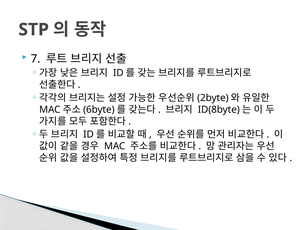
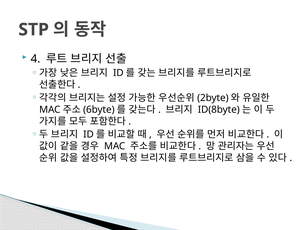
7: 7 -> 4
